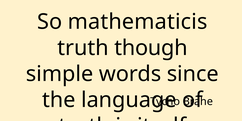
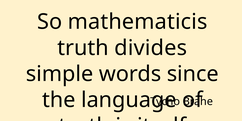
though: though -> divides
